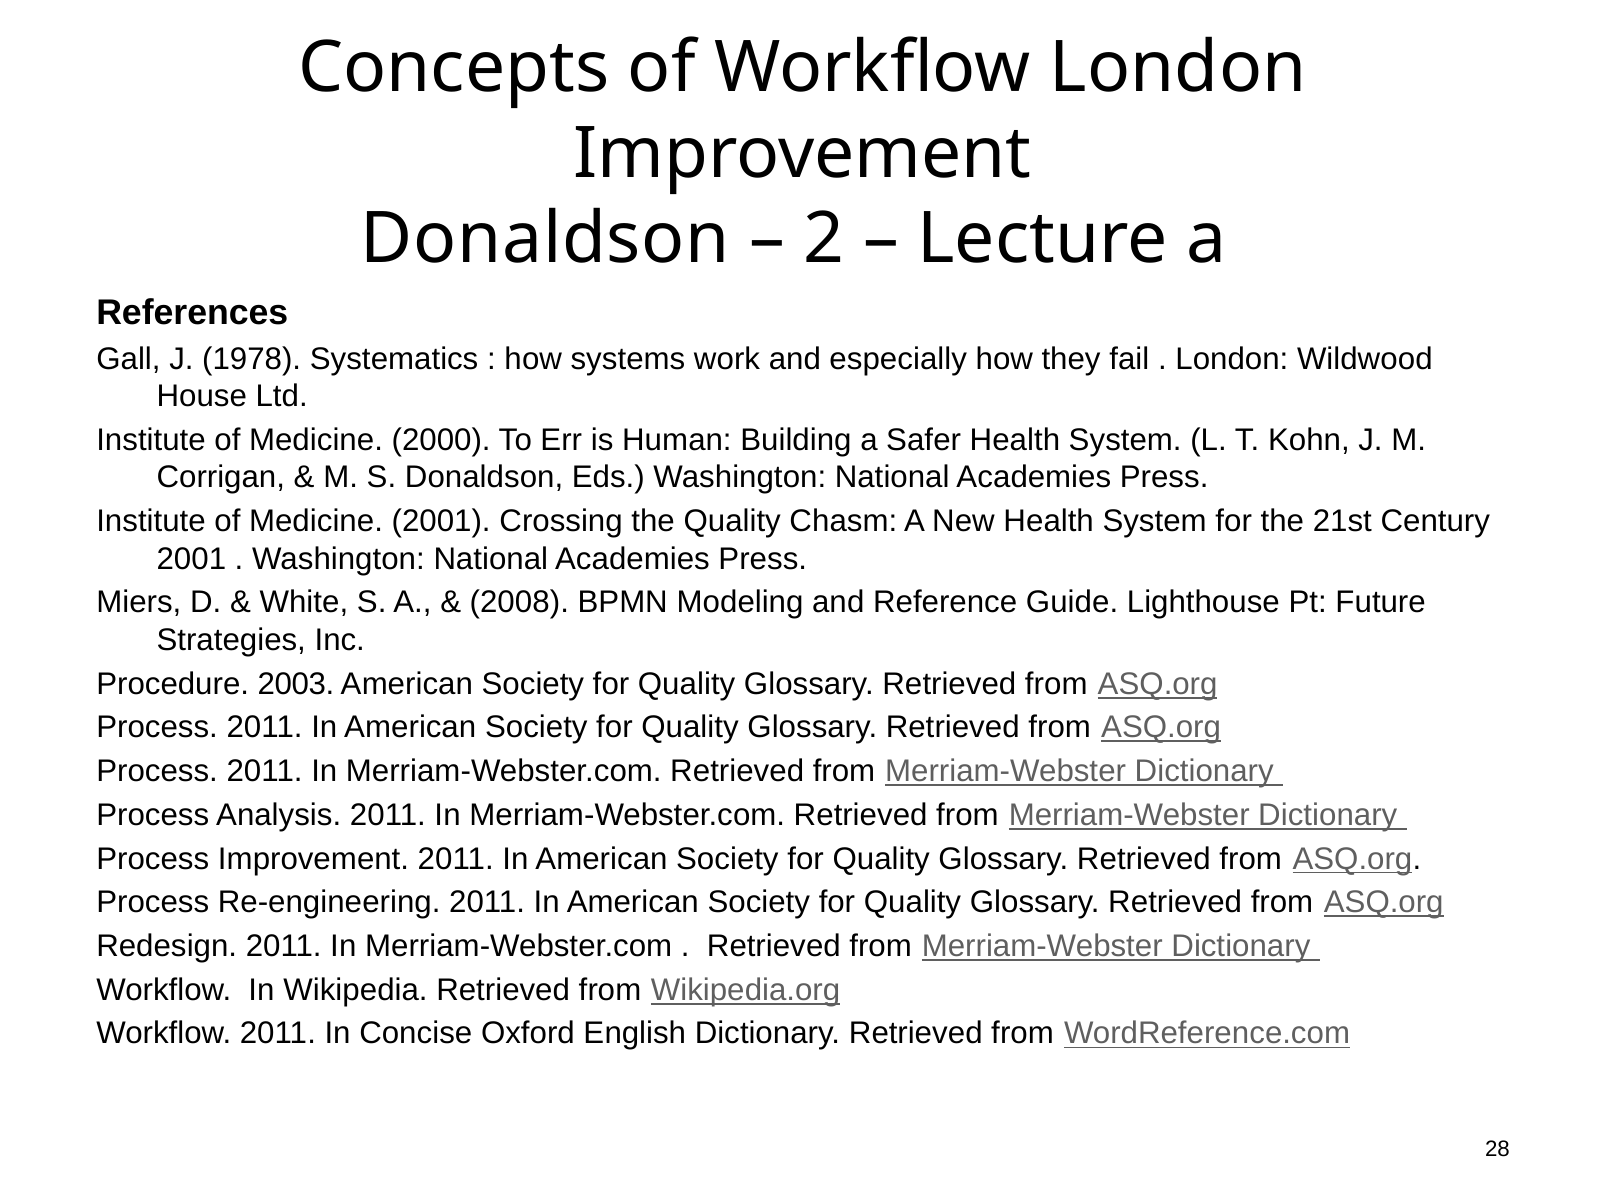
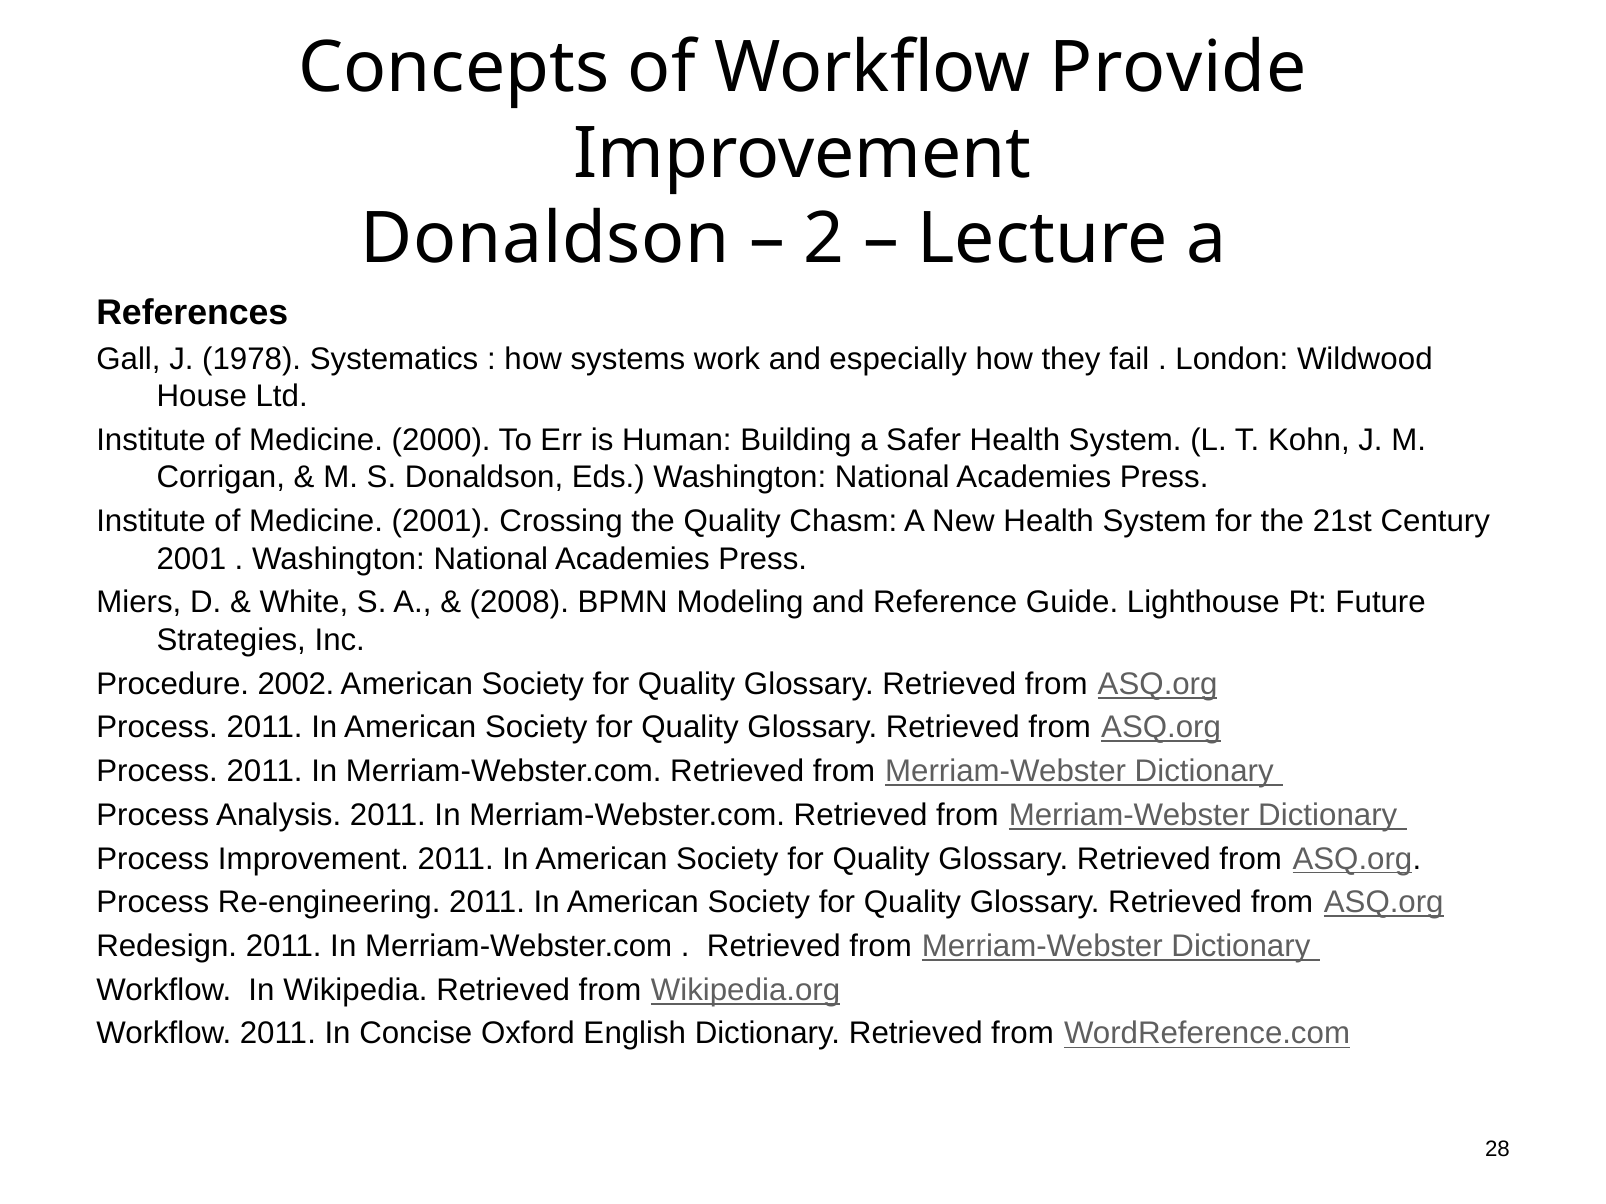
Workflow London: London -> Provide
2003: 2003 -> 2002
